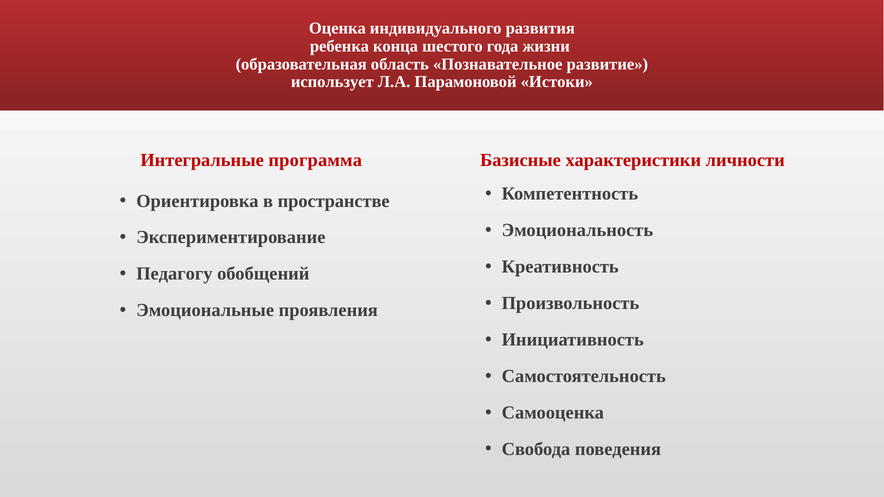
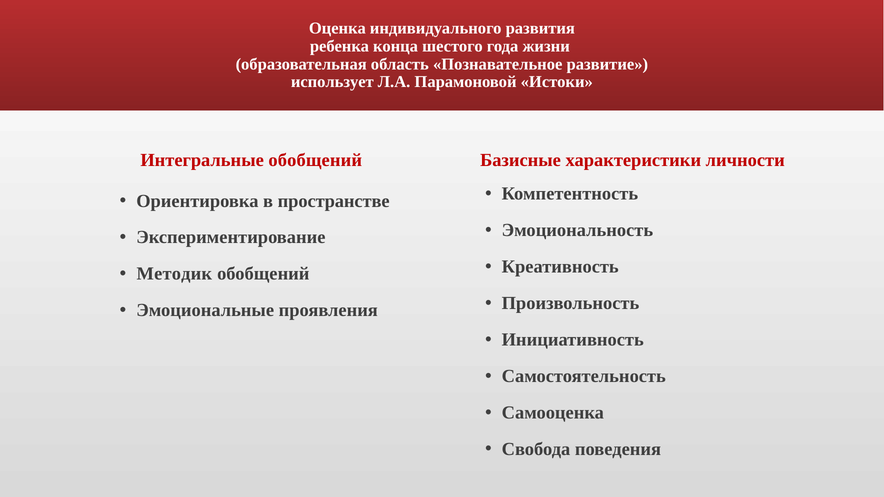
Интегральные программа: программа -> обобщений
Педагогу: Педагогу -> Методик
